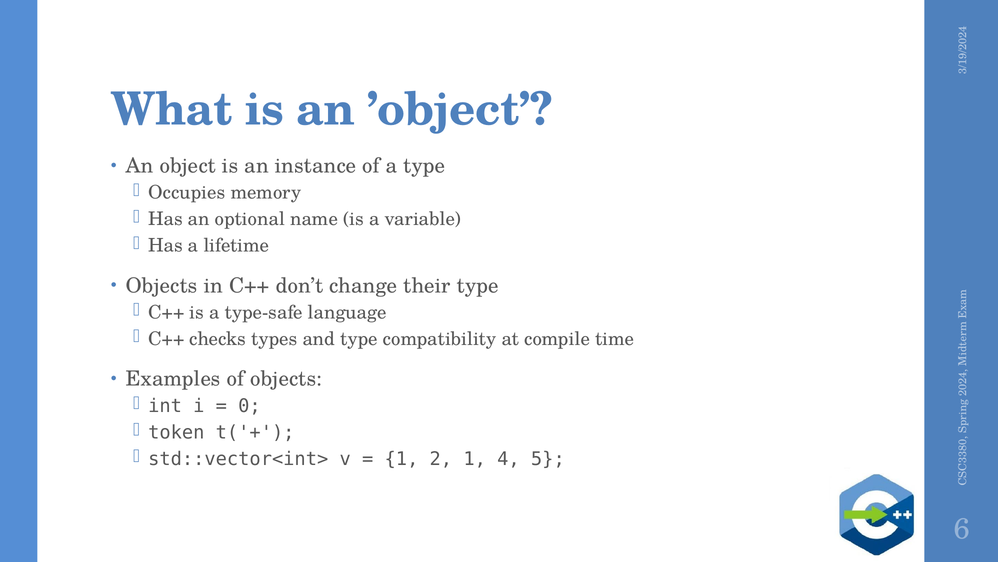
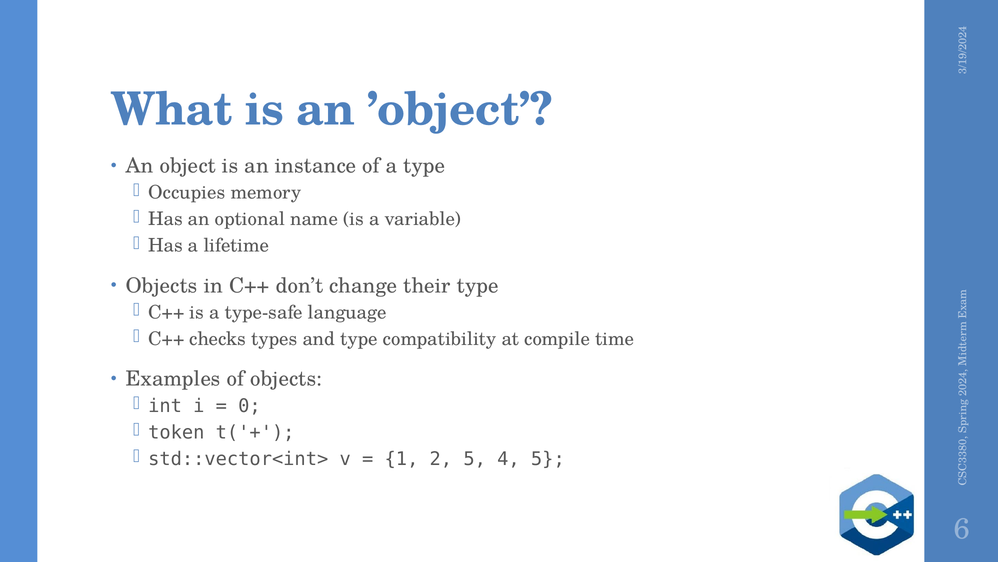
2 1: 1 -> 5
